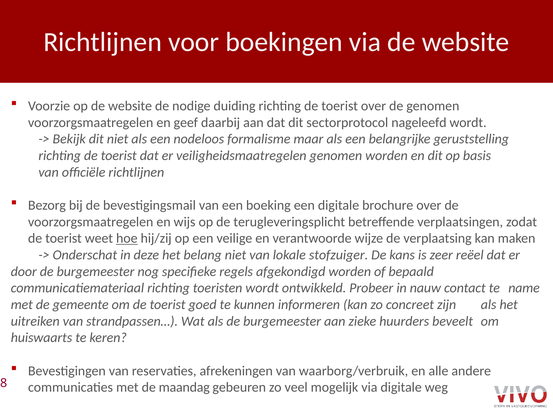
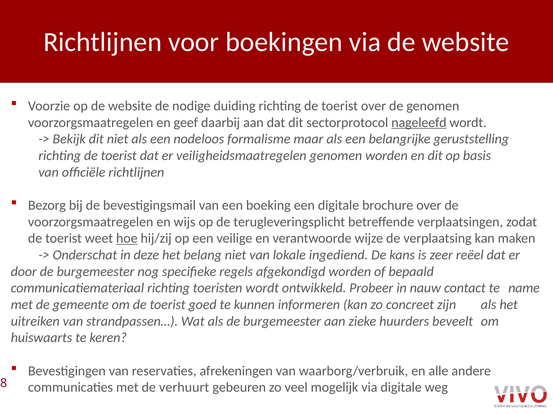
nageleefd underline: none -> present
stofzuiger: stofzuiger -> ingediend
maandag: maandag -> verhuurt
